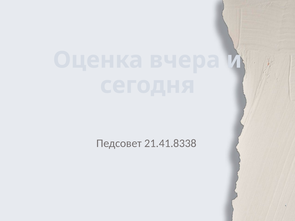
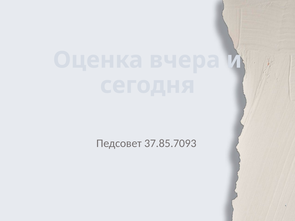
21.41.8338: 21.41.8338 -> 37.85.7093
